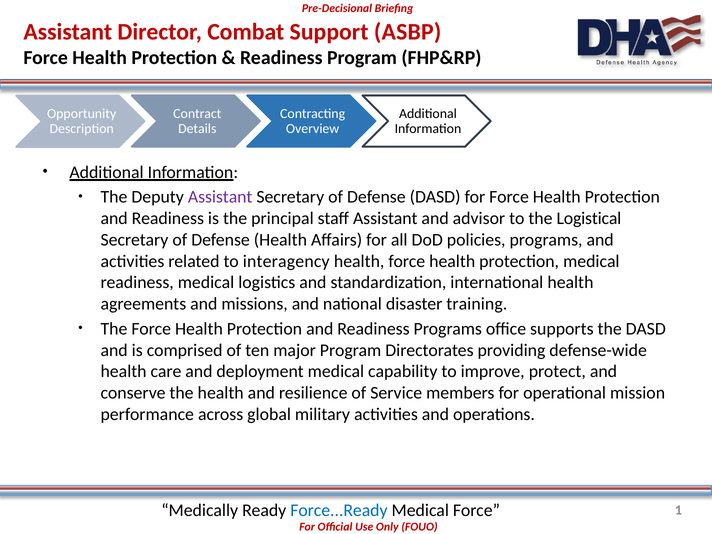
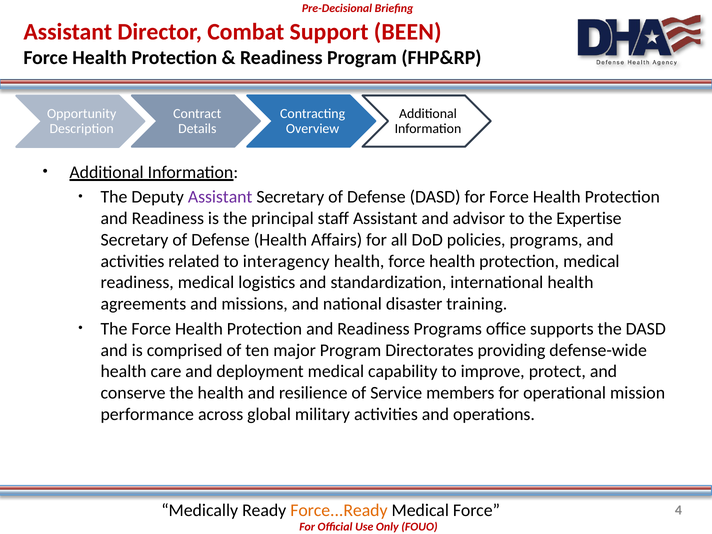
ASBP: ASBP -> BEEN
Logistical: Logistical -> Expertise
Force...Ready colour: blue -> orange
1: 1 -> 4
